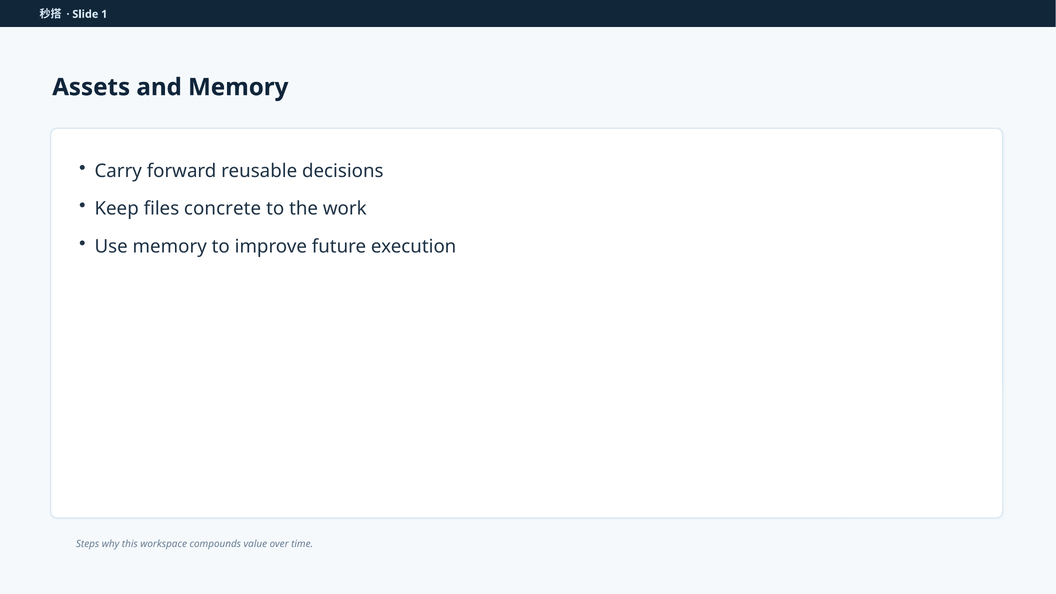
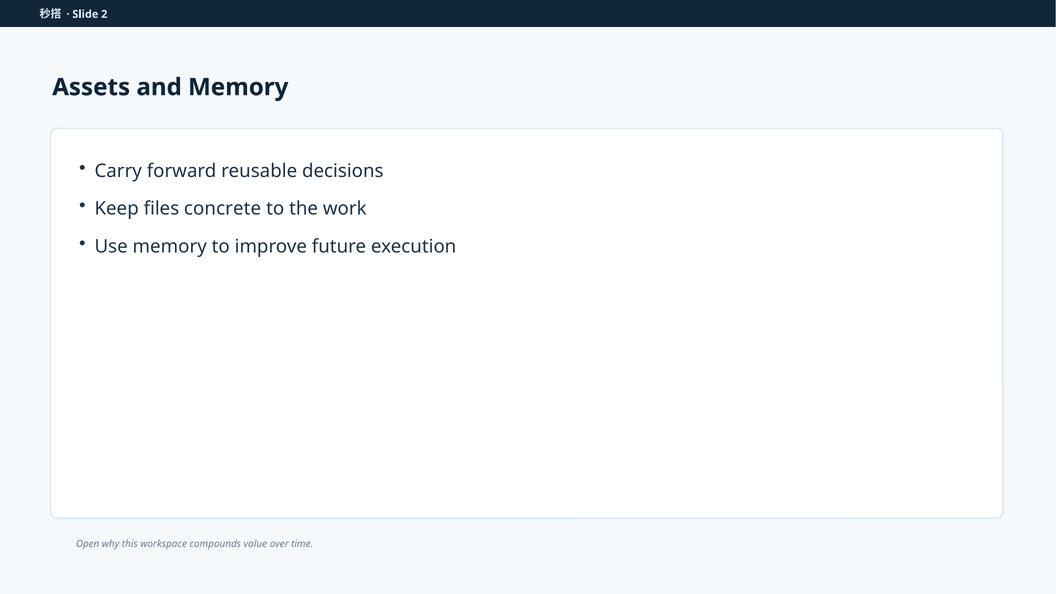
1: 1 -> 2
Steps: Steps -> Open
